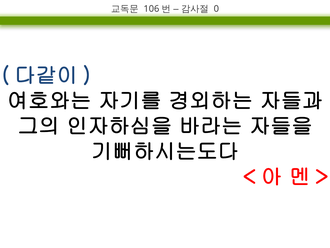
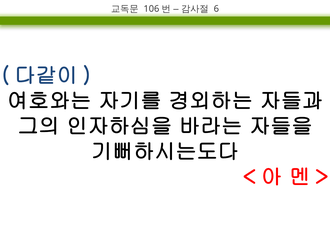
0: 0 -> 6
